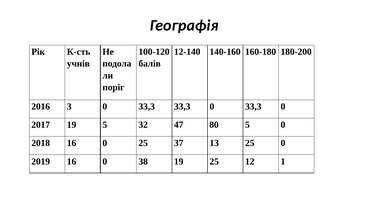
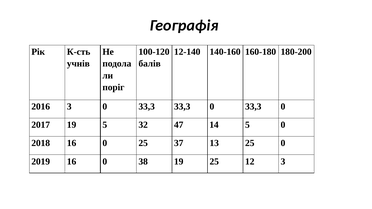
80: 80 -> 14
12 1: 1 -> 3
